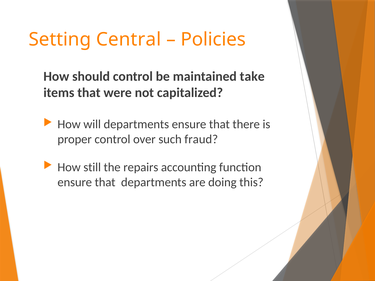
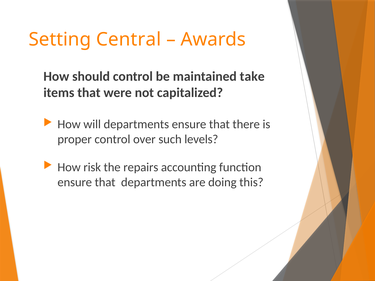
Policies: Policies -> Awards
fraud: fraud -> levels
still: still -> risk
